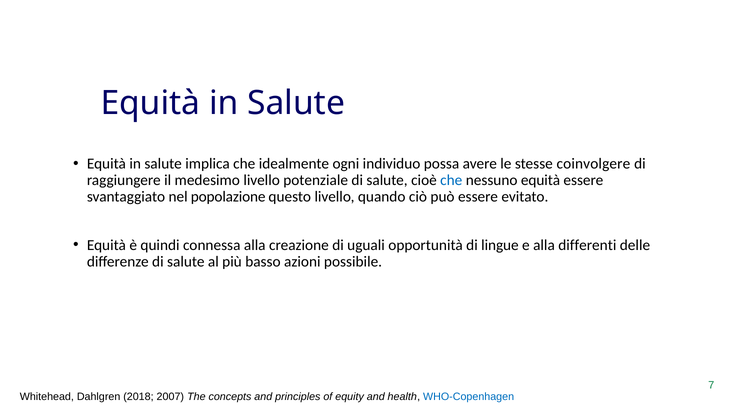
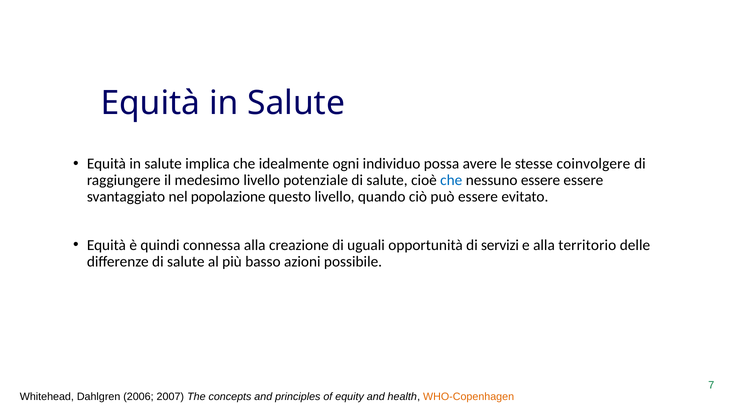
nessuno equità: equità -> essere
lingue: lingue -> servizi
differenti: differenti -> territorio
2018: 2018 -> 2006
WHO-Copenhagen colour: blue -> orange
